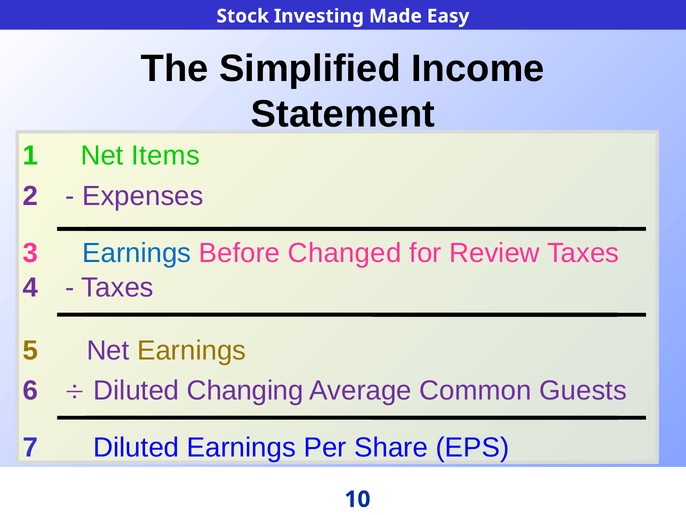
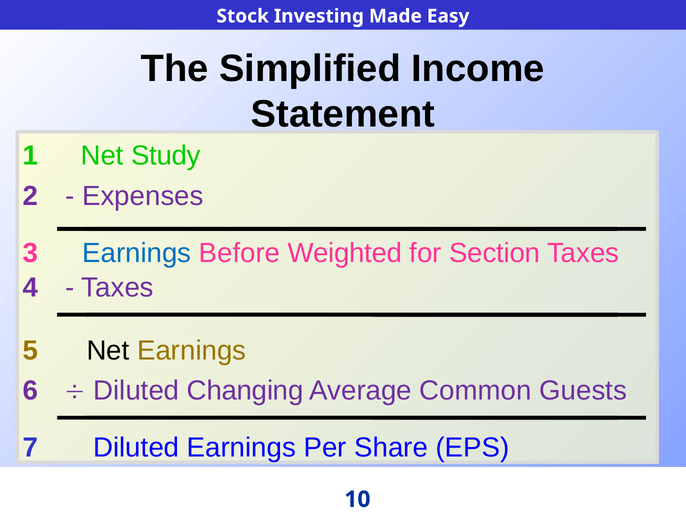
Items: Items -> Study
Changed: Changed -> Weighted
Review: Review -> Section
Net at (108, 350) colour: purple -> black
